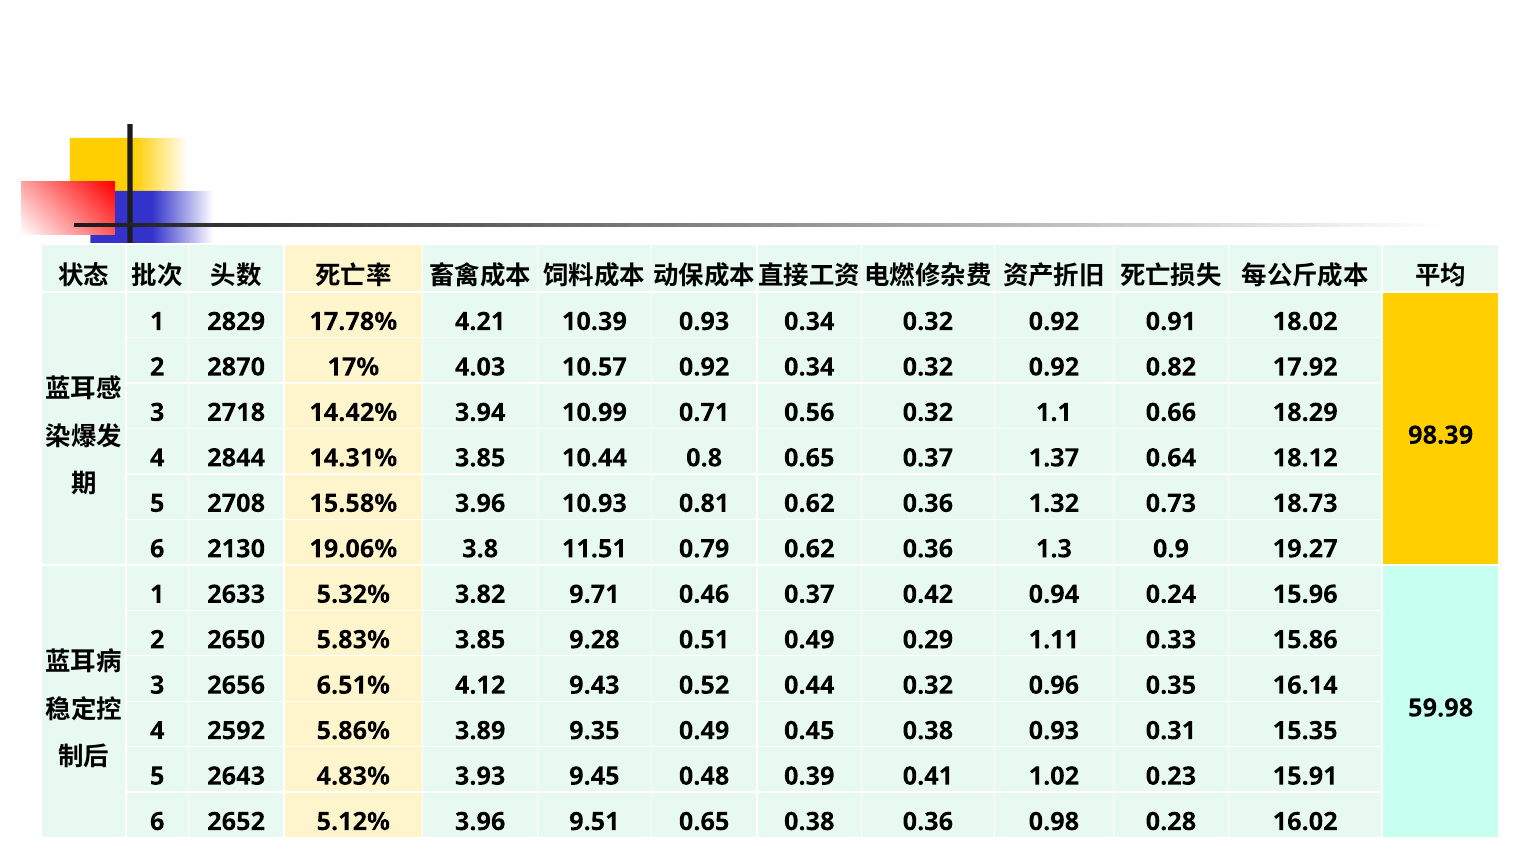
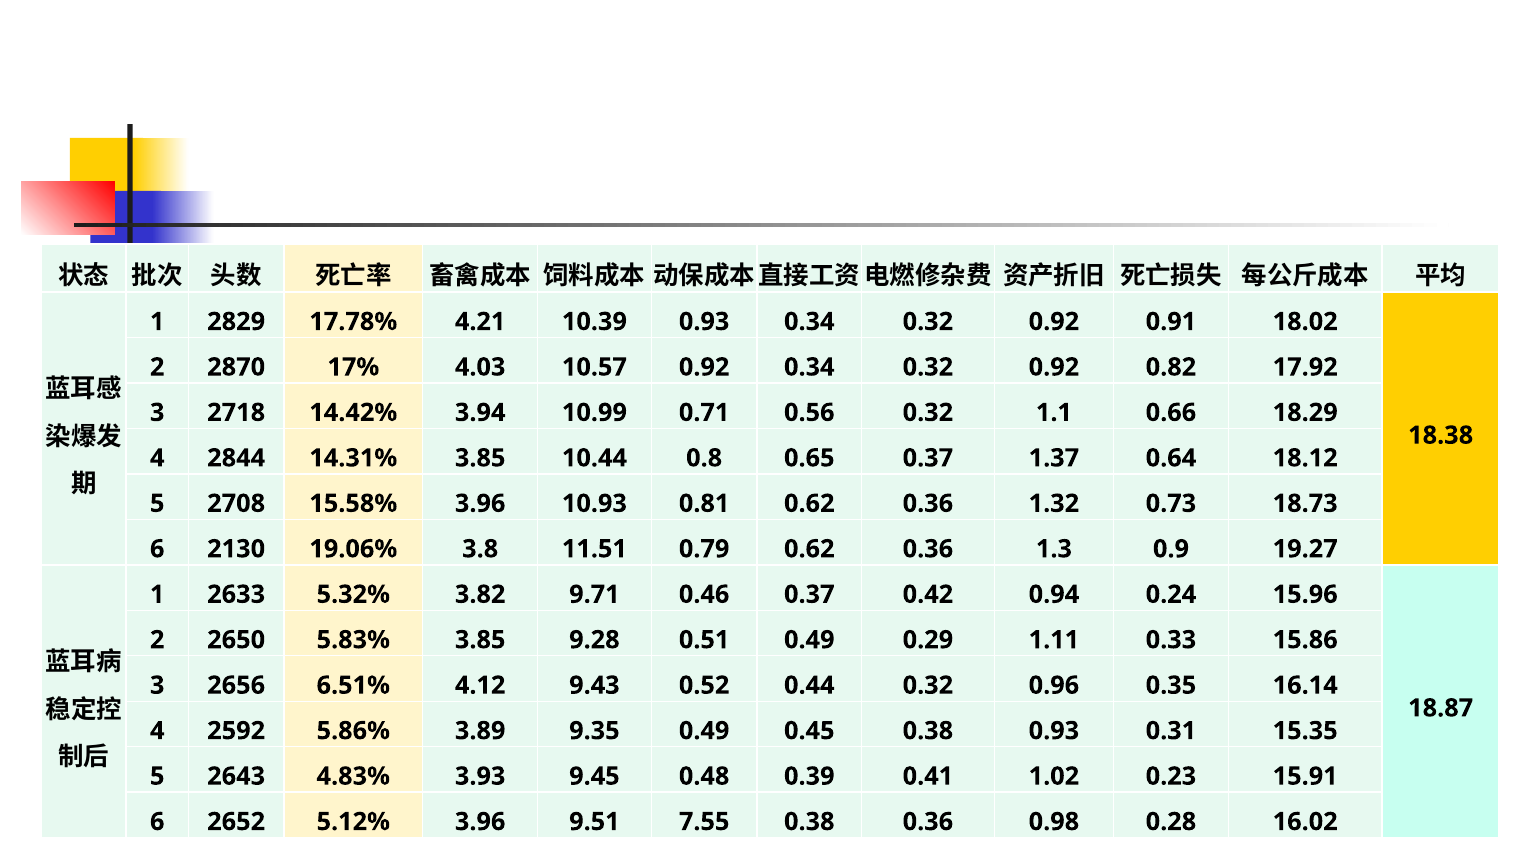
98.39: 98.39 -> 18.38
59.98: 59.98 -> 18.87
9.51 0.65: 0.65 -> 7.55
